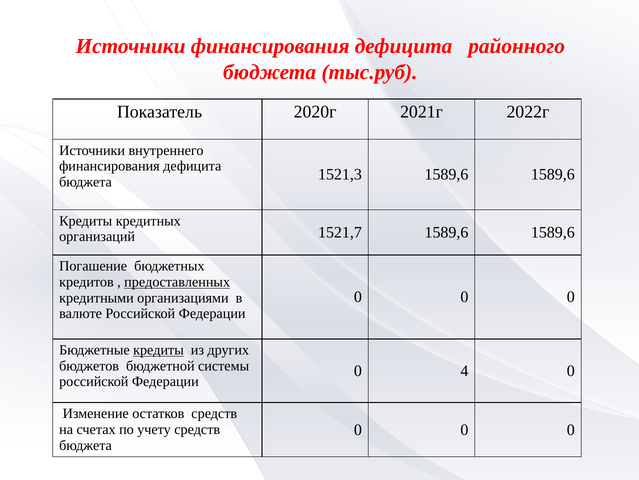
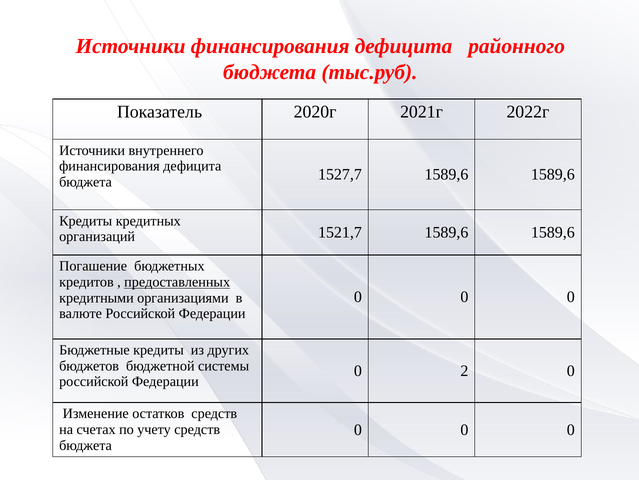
1521,3: 1521,3 -> 1527,7
кредиты at (158, 350) underline: present -> none
4: 4 -> 2
